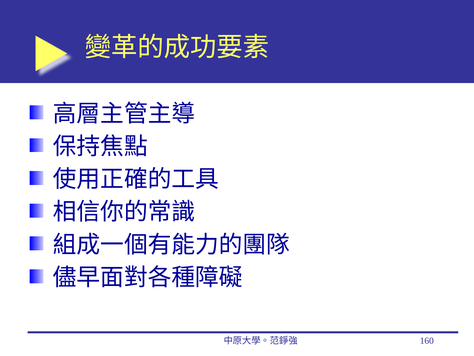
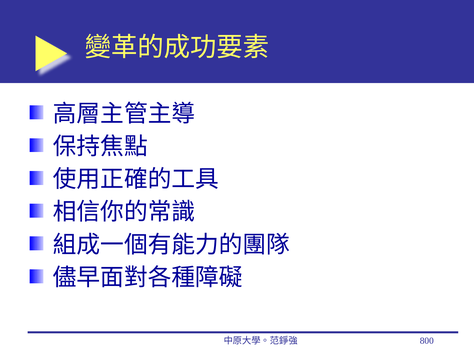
160: 160 -> 800
